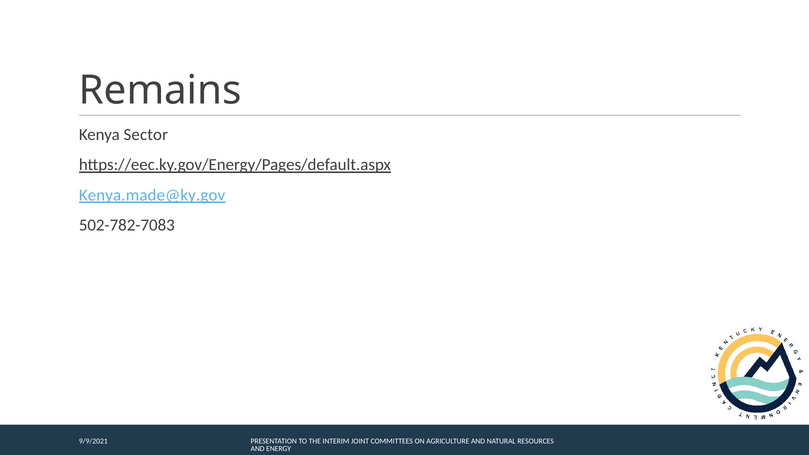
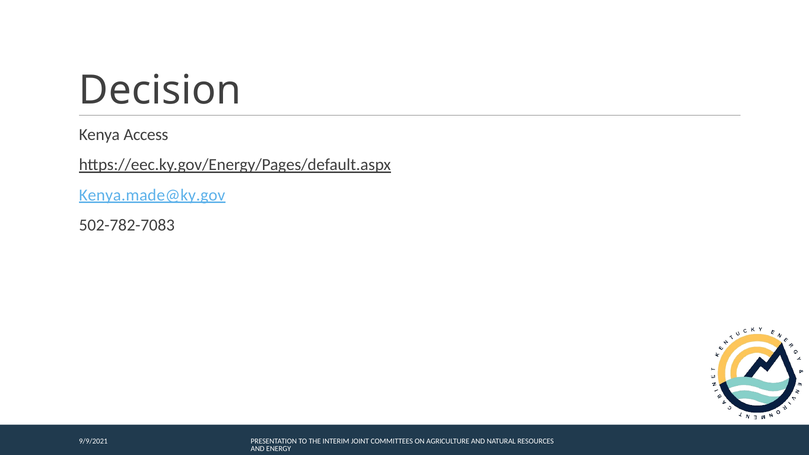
Remains: Remains -> Decision
Sector: Sector -> Access
